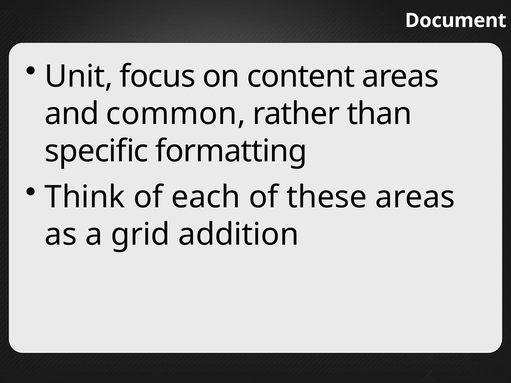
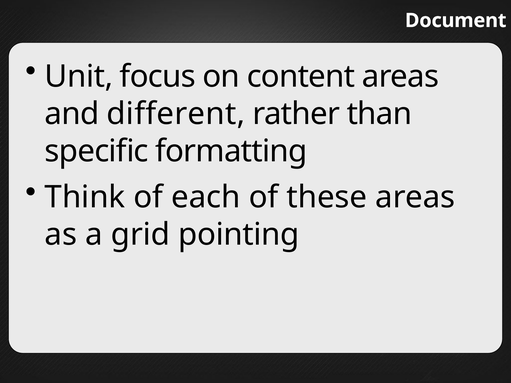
common: common -> different
addition: addition -> pointing
